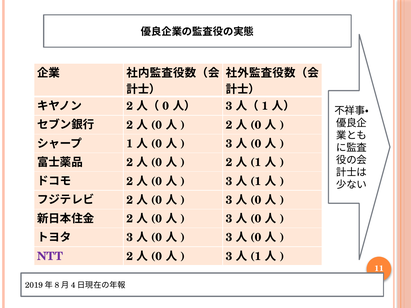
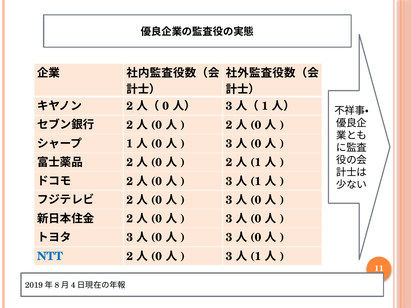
NTT colour: purple -> blue
